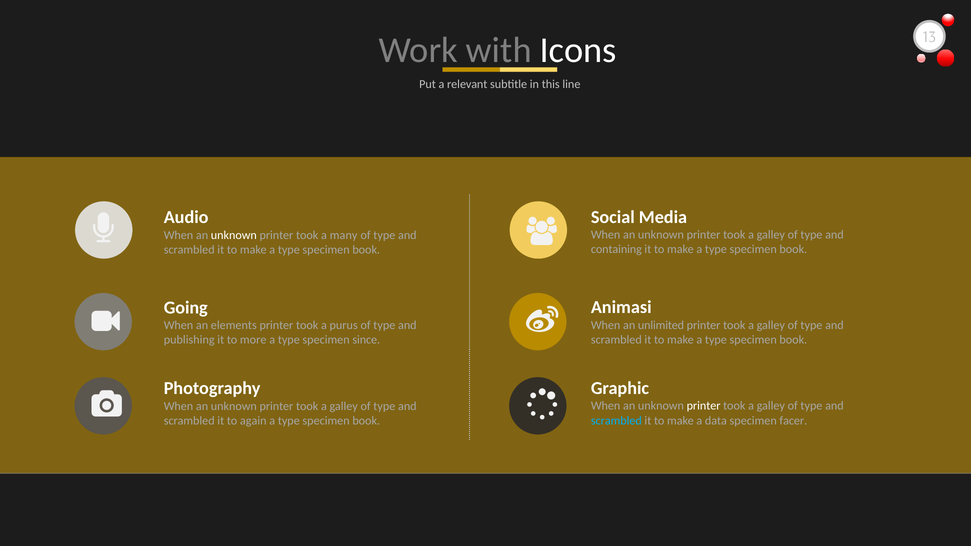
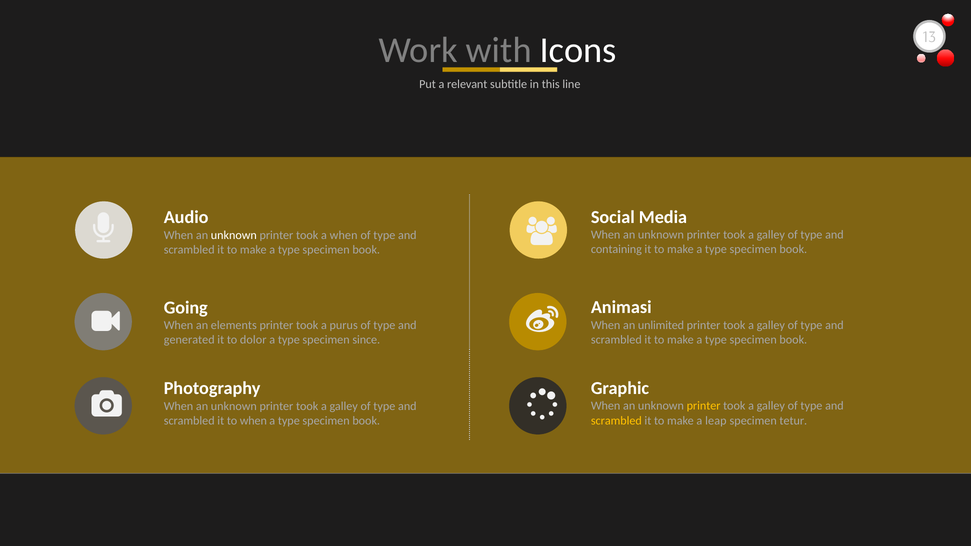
a many: many -> when
publishing: publishing -> generated
more: more -> dolor
printer at (704, 406) colour: white -> yellow
scrambled at (616, 421) colour: light blue -> yellow
data: data -> leap
facer: facer -> tetur
to again: again -> when
